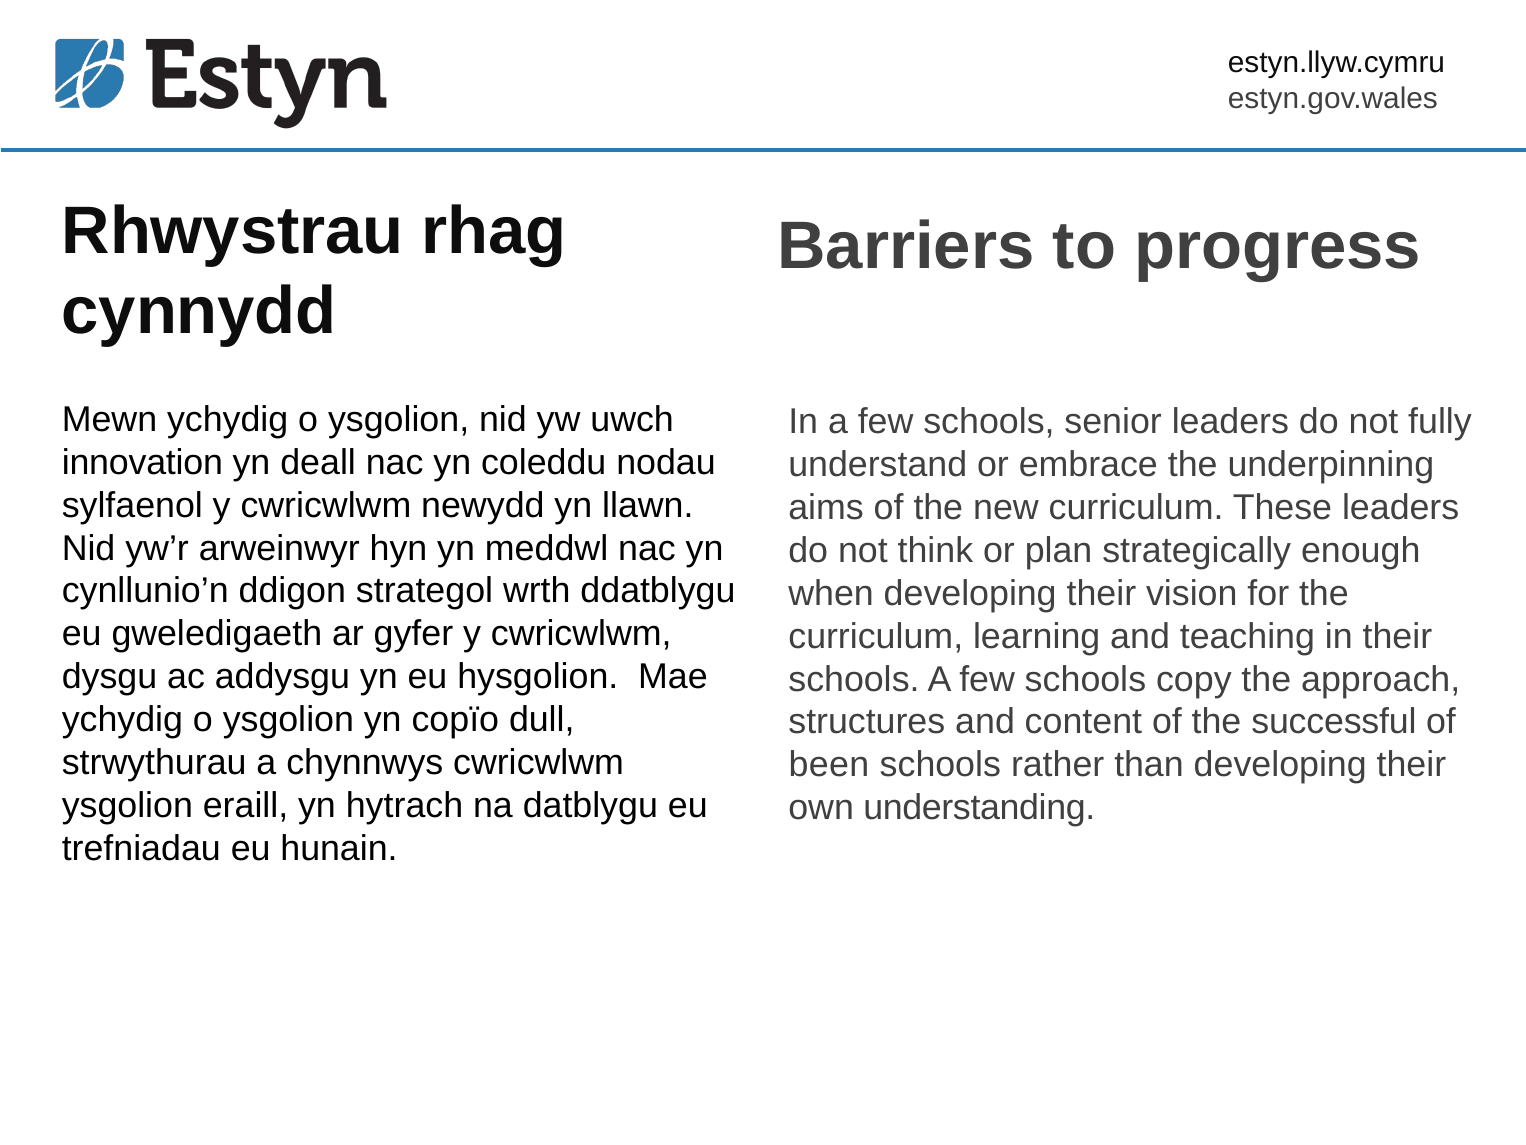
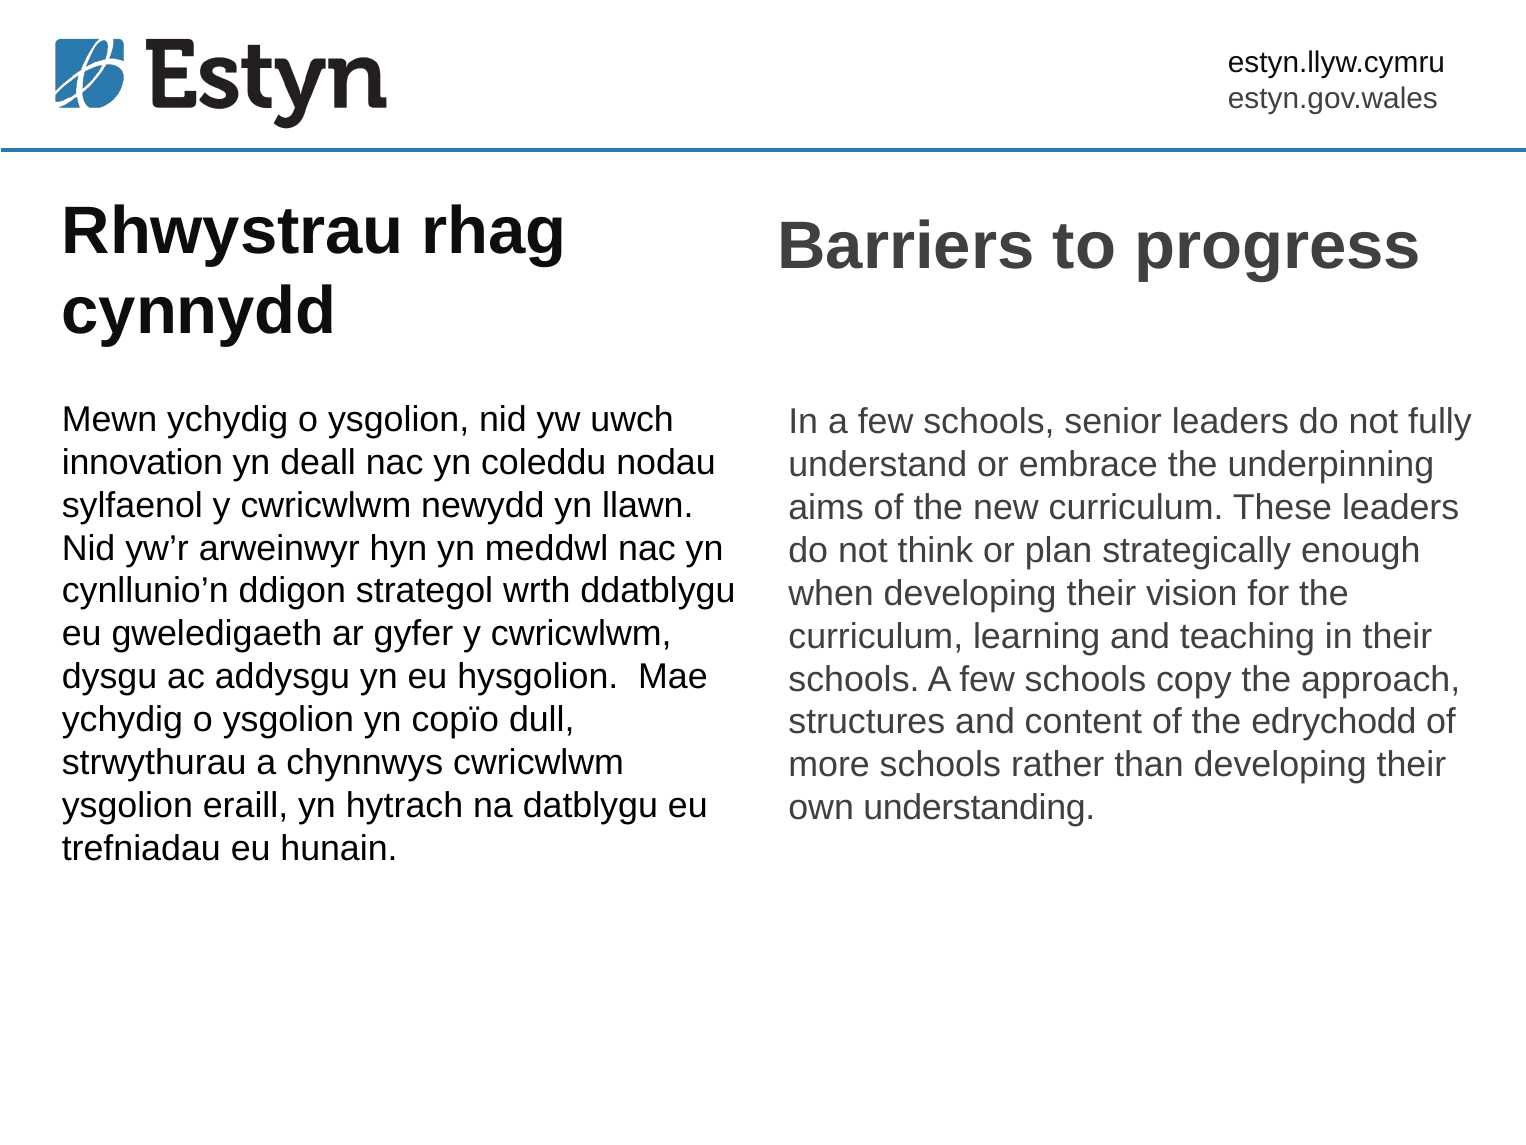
successful: successful -> edrychodd
been: been -> more
